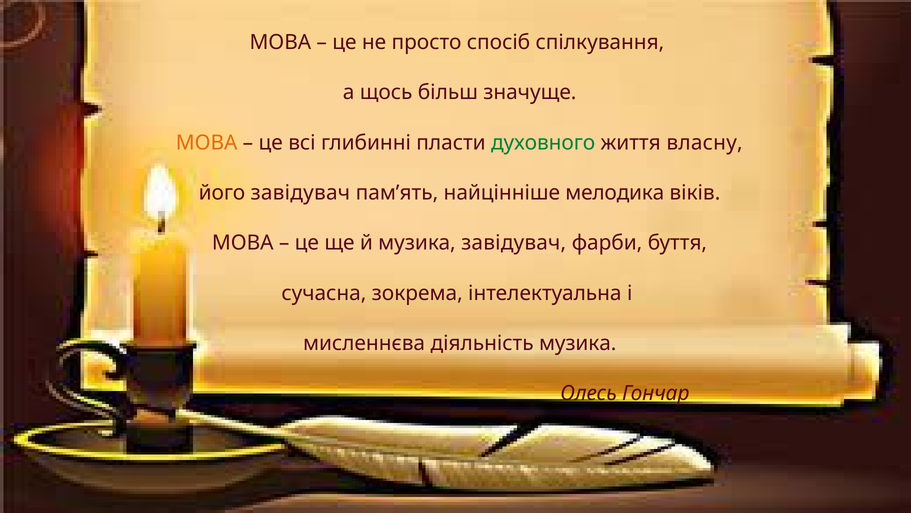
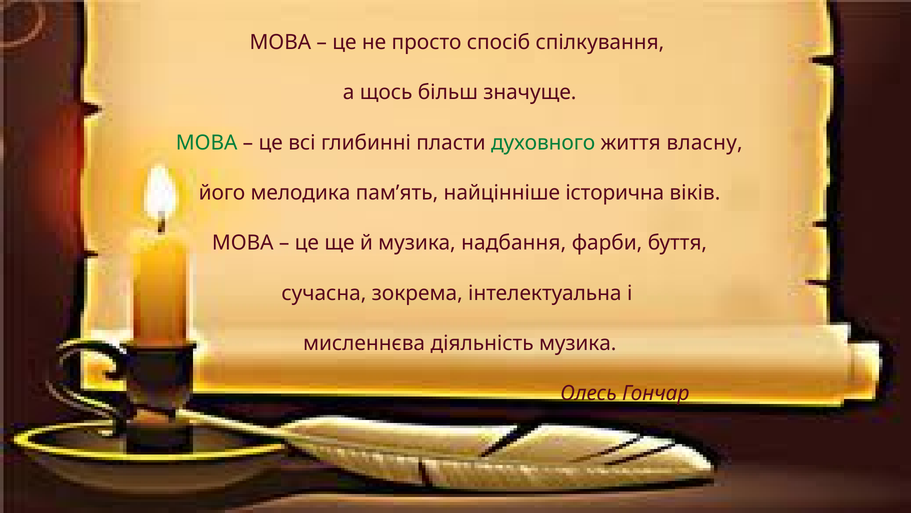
МОВА at (207, 143) colour: orange -> green
його завідувач: завідувач -> мелодика
мелодика: мелодика -> історична
музика завідувач: завідувач -> надбання
